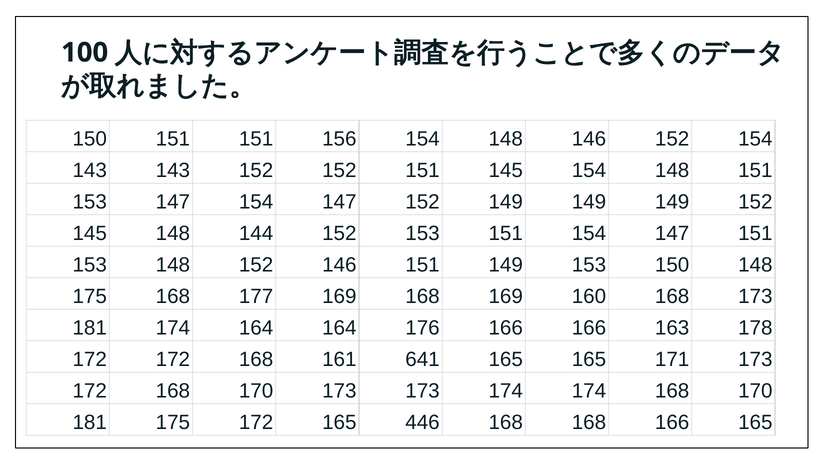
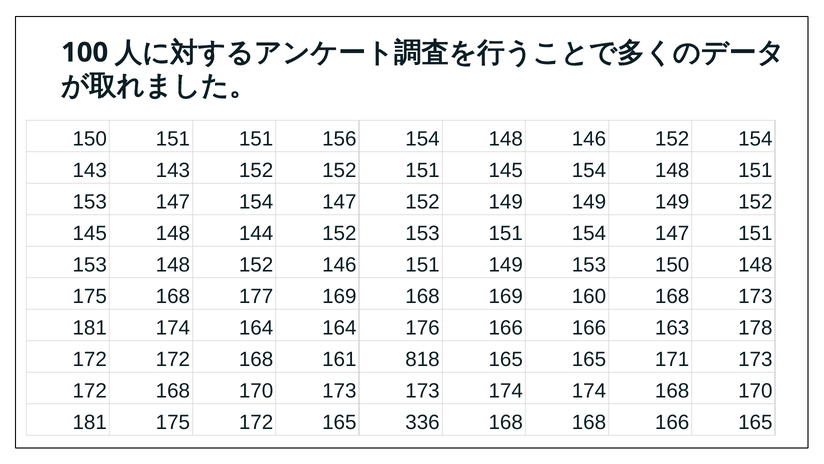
641: 641 -> 818
446: 446 -> 336
